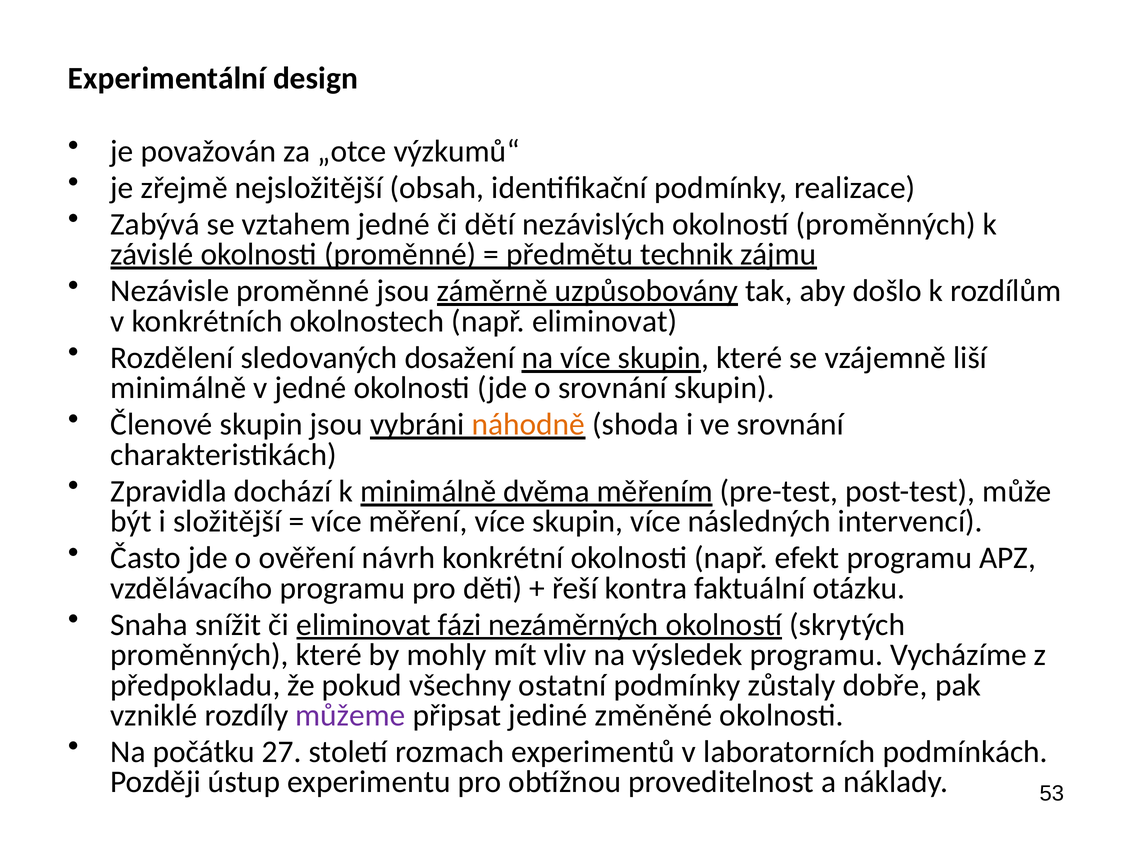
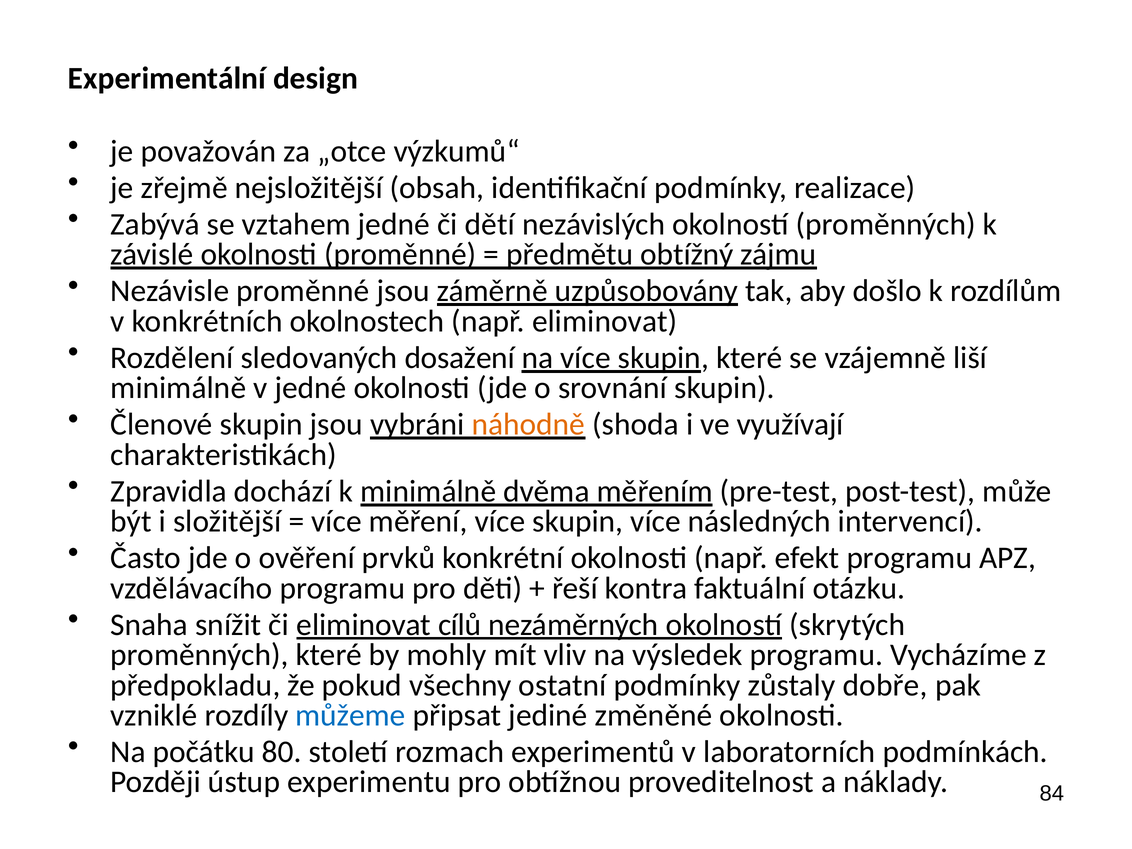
technik: technik -> obtížný
ve srovnání: srovnání -> využívají
návrh: návrh -> prvků
fázi: fázi -> cílů
můžeme colour: purple -> blue
27: 27 -> 80
53: 53 -> 84
